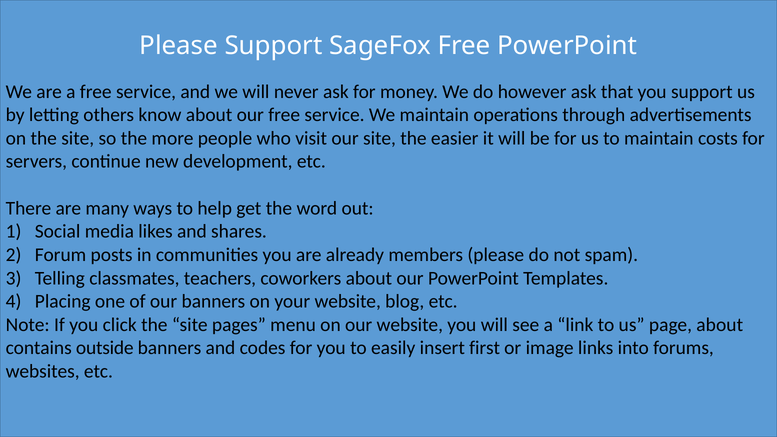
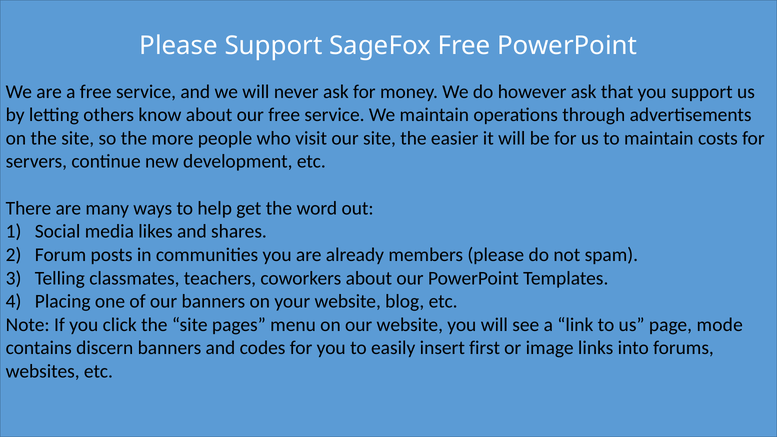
page about: about -> mode
outside: outside -> discern
